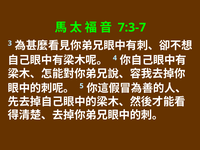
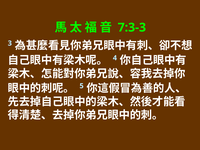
7:3-7: 7:3-7 -> 7:3-3
